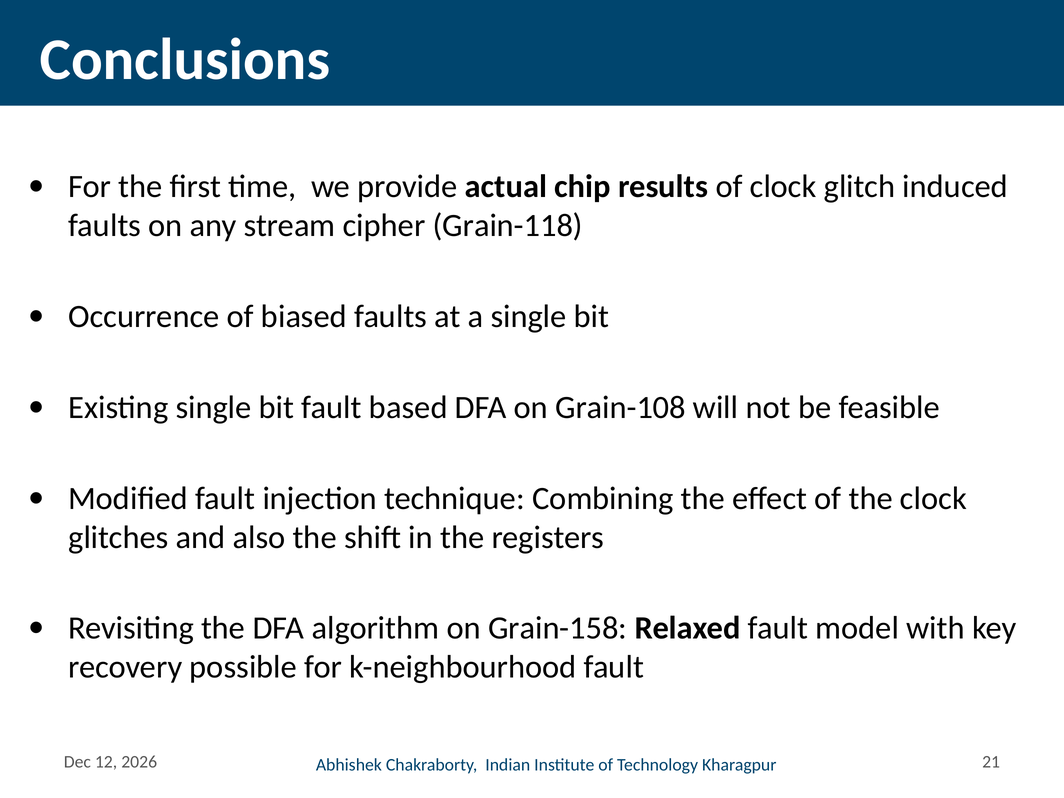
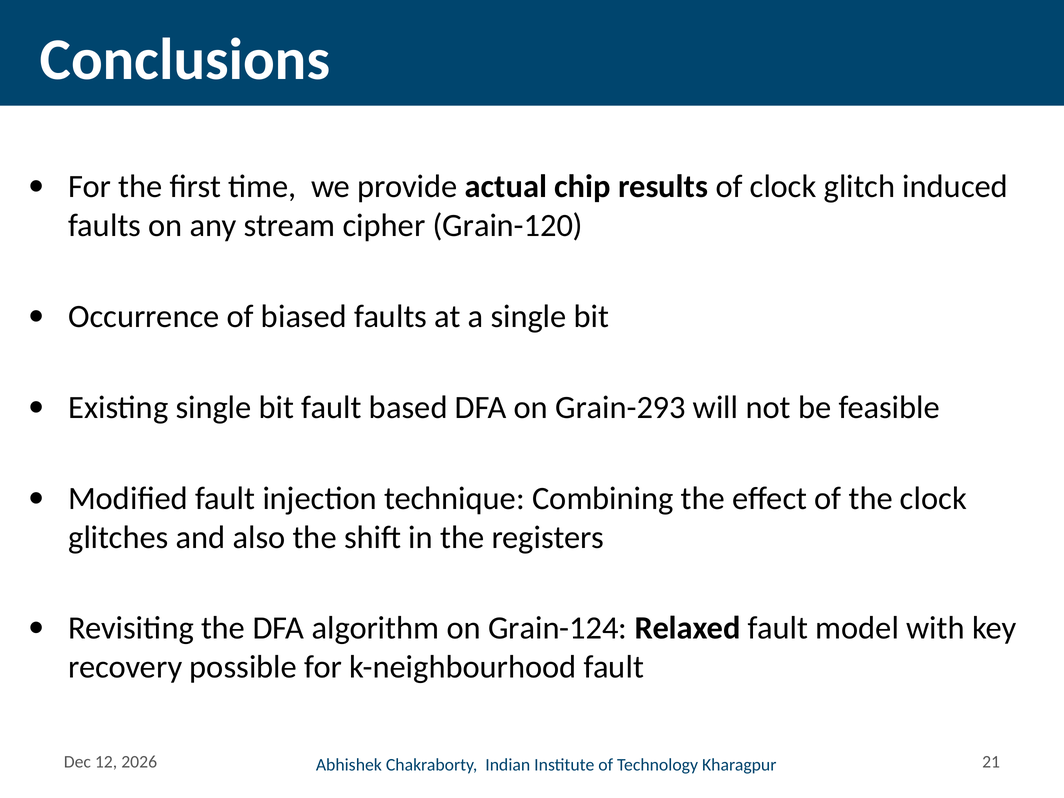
Grain-118: Grain-118 -> Grain-120
Grain-108: Grain-108 -> Grain-293
Grain-158: Grain-158 -> Grain-124
